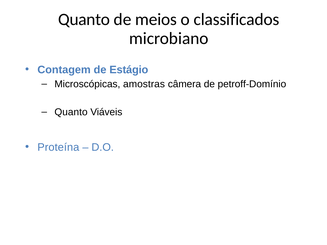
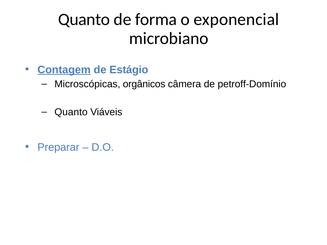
meios: meios -> forma
classificados: classificados -> exponencial
Contagem underline: none -> present
amostras: amostras -> orgânicos
Proteína: Proteína -> Preparar
